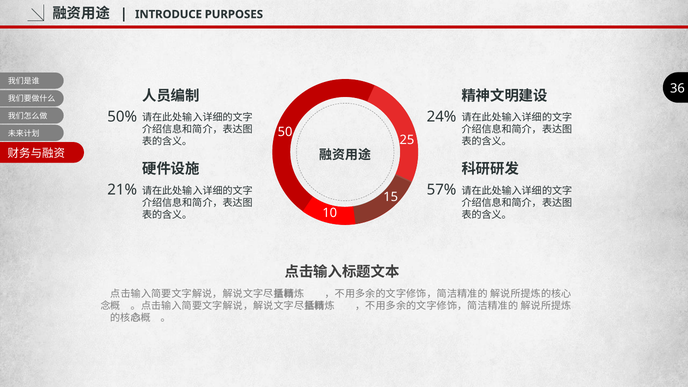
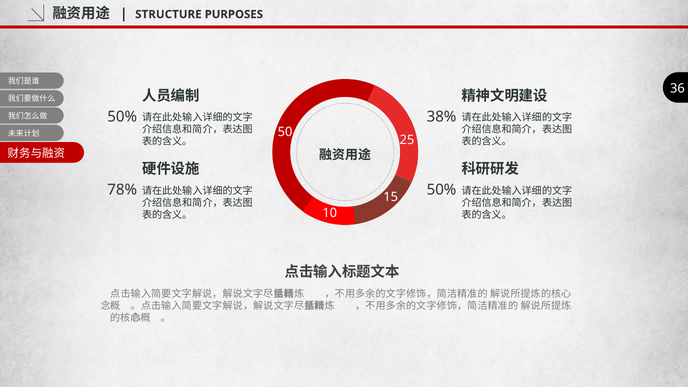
INTRODUCE: INTRODUCE -> STRUCTURE
24%: 24% -> 38%
21%: 21% -> 78%
57% at (442, 190): 57% -> 50%
